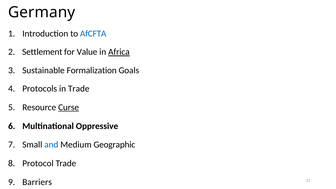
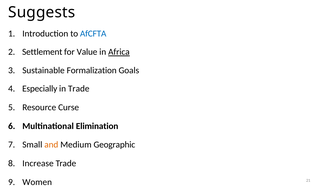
Germany: Germany -> Suggests
Protocols: Protocols -> Especially
Curse underline: present -> none
Oppressive: Oppressive -> Elimination
and colour: blue -> orange
Protocol: Protocol -> Increase
Barriers: Barriers -> Women
